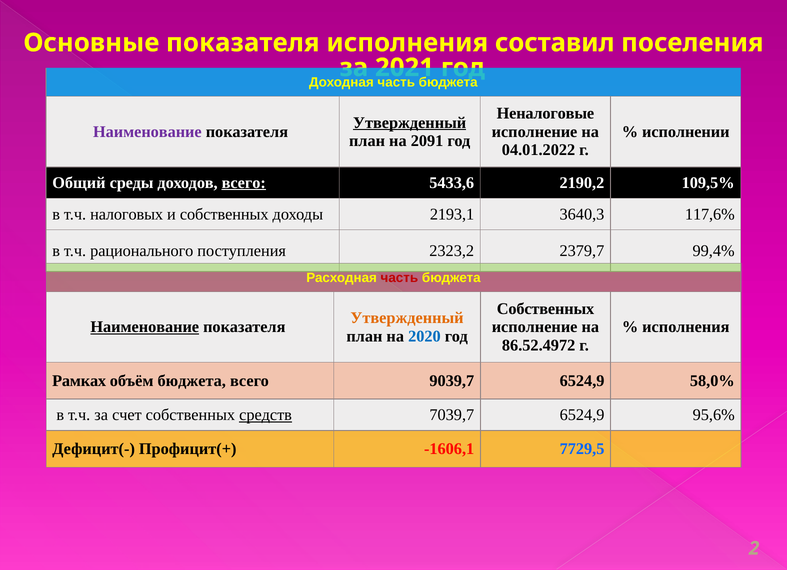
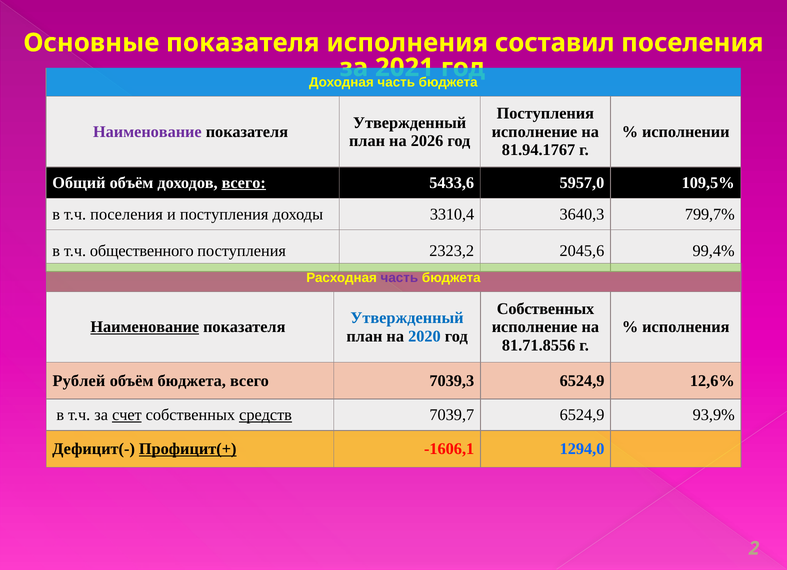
Неналоговые at (545, 114): Неналоговые -> Поступления
Утвержденный at (410, 123) underline: present -> none
2091: 2091 -> 2026
04.01.2022: 04.01.2022 -> 81.94.1767
Общий среды: среды -> объём
2190,2: 2190,2 -> 5957,0
т.ч налоговых: налоговых -> поселения
и собственных: собственных -> поступления
2193,1: 2193,1 -> 3310,4
117,6%: 117,6% -> 799,7%
рационального: рационального -> общественного
2379,7: 2379,7 -> 2045,6
часть at (399, 278) colour: red -> purple
Утвержденный at (407, 318) colour: orange -> blue
86.52.4972: 86.52.4972 -> 81.71.8556
Рамках: Рамках -> Рублей
9039,7: 9039,7 -> 7039,3
58,0%: 58,0% -> 12,6%
счет underline: none -> present
95,6%: 95,6% -> 93,9%
Профицит(+ underline: none -> present
7729,5: 7729,5 -> 1294,0
